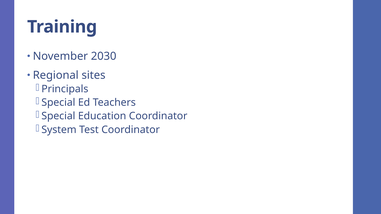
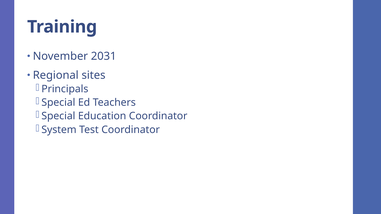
2030: 2030 -> 2031
